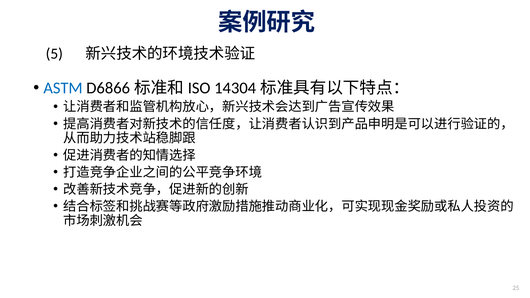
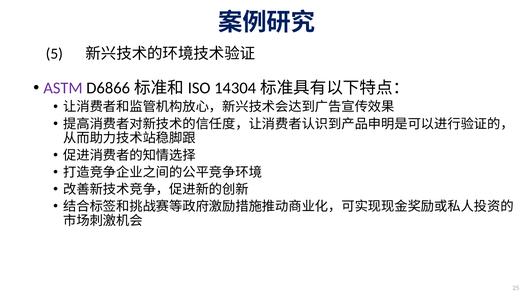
ASTM colour: blue -> purple
